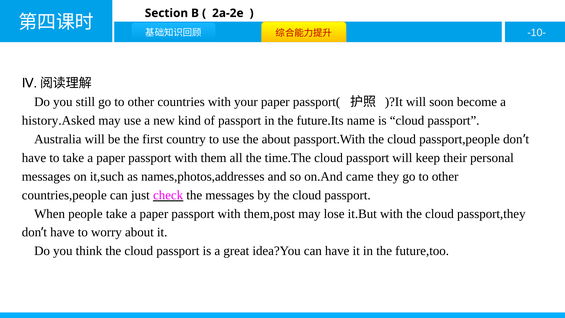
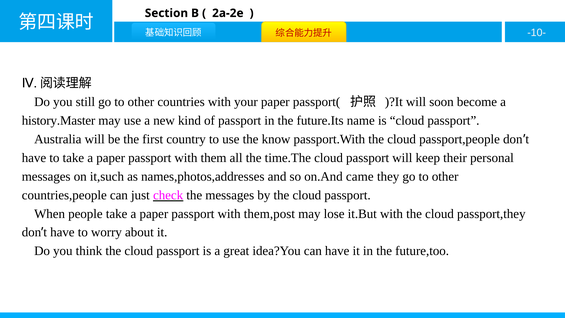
history.Asked: history.Asked -> history.Master
the about: about -> know
